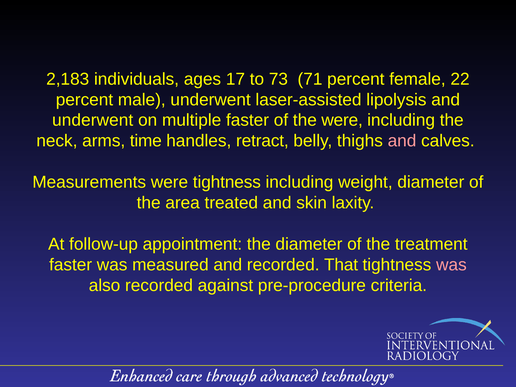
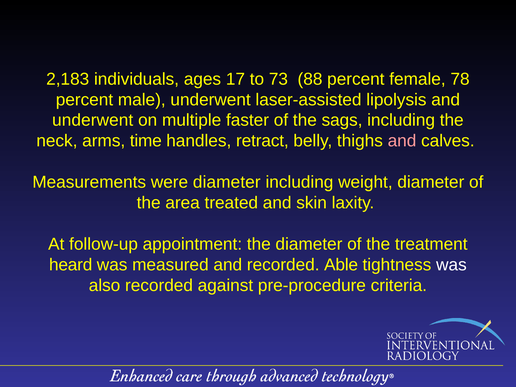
71: 71 -> 88
22: 22 -> 78
the were: were -> sags
were tightness: tightness -> diameter
faster at (71, 265): faster -> heard
That: That -> Able
was at (451, 265) colour: pink -> white
